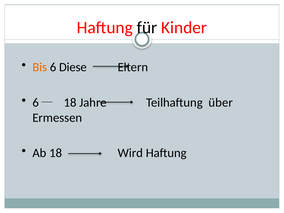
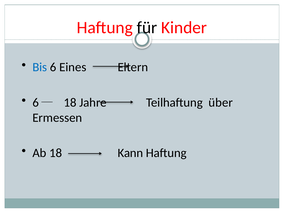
Bis colour: orange -> blue
Diese: Diese -> Eines
Wird: Wird -> Kann
